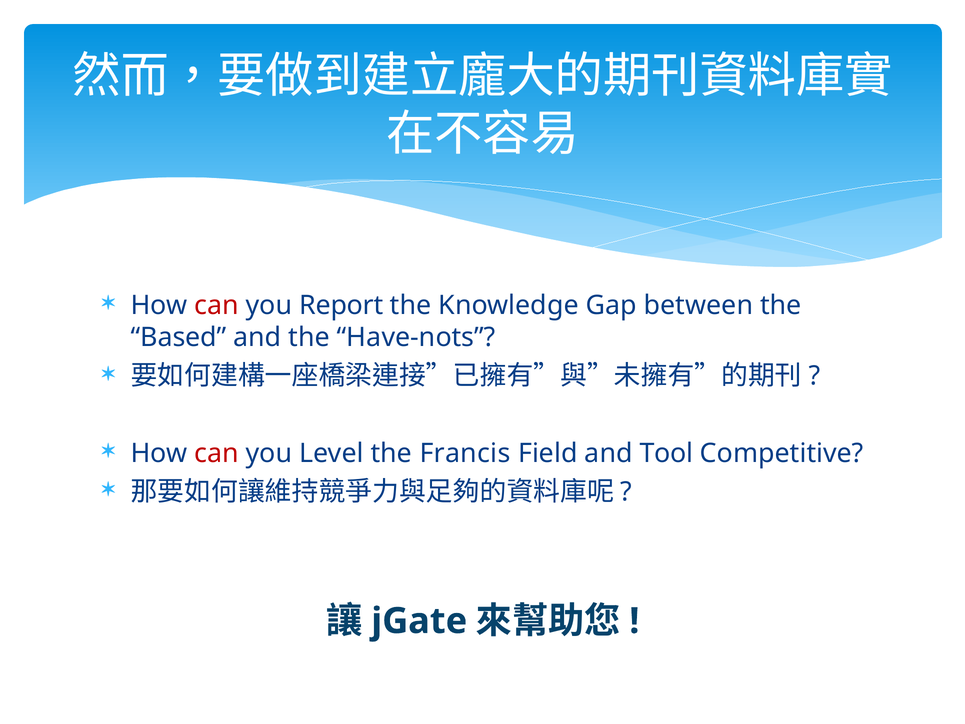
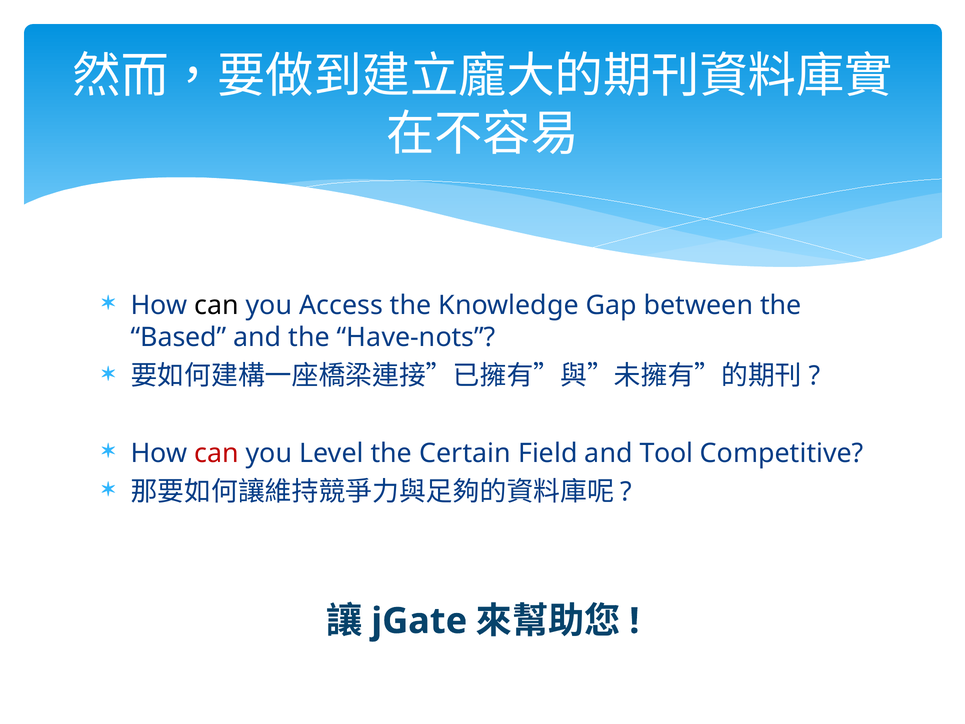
can at (217, 305) colour: red -> black
Report: Report -> Access
Francis: Francis -> Certain
